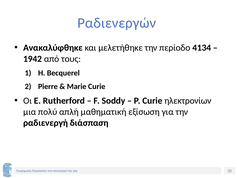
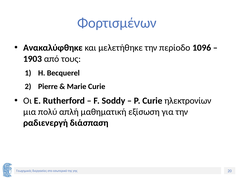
Ραδιενεργών: Ραδιενεργών -> Φορτισμένων
4134: 4134 -> 1096
1942: 1942 -> 1903
